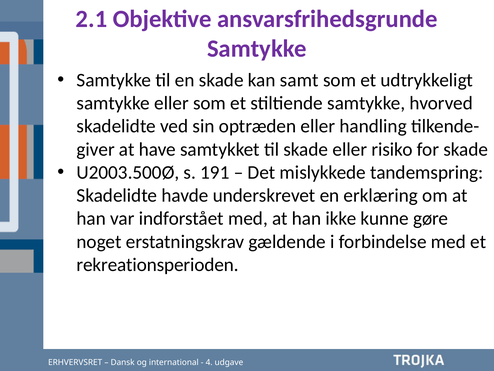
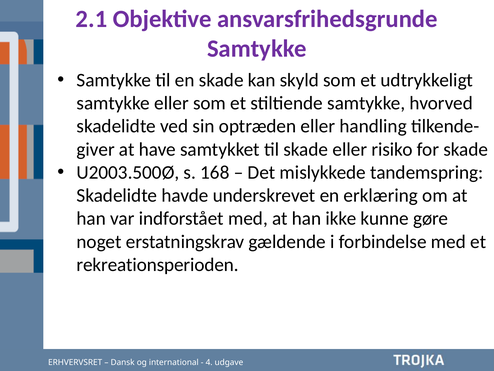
samt: samt -> skyld
191: 191 -> 168
